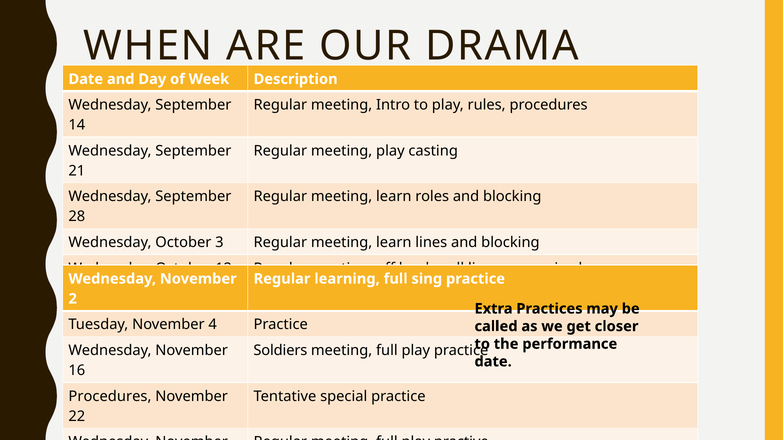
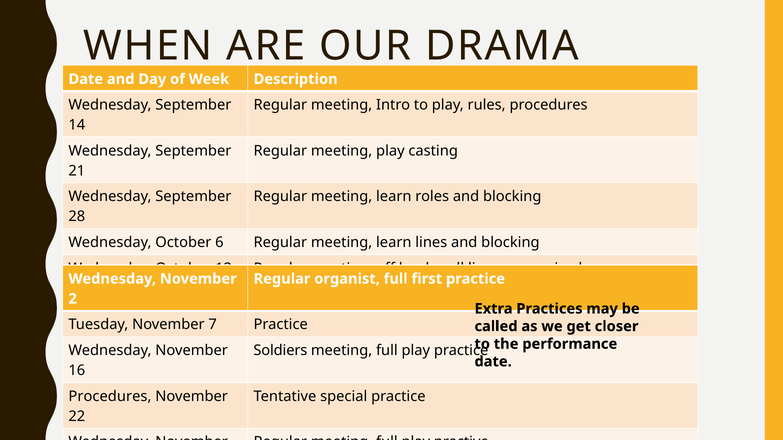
October 3: 3 -> 6
learning: learning -> organist
sing: sing -> first
4 at (213, 325): 4 -> 7
